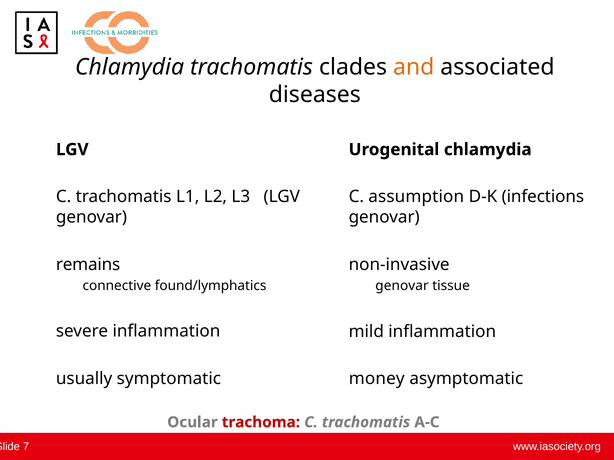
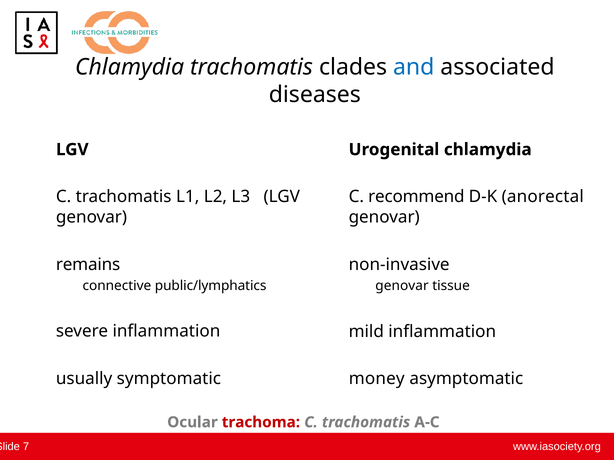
and colour: orange -> blue
assumption: assumption -> recommend
infections: infections -> anorectal
found/lymphatics: found/lymphatics -> public/lymphatics
